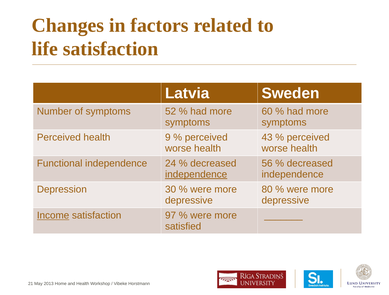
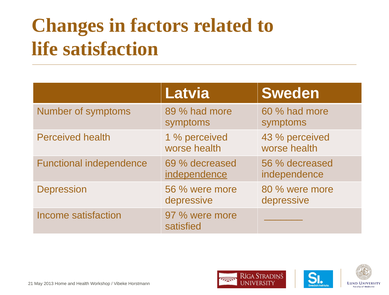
52: 52 -> 89
9: 9 -> 1
24: 24 -> 69
Depression 30: 30 -> 56
Income underline: present -> none
